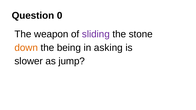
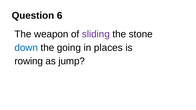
0: 0 -> 6
down colour: orange -> blue
being: being -> going
asking: asking -> places
slower: slower -> rowing
